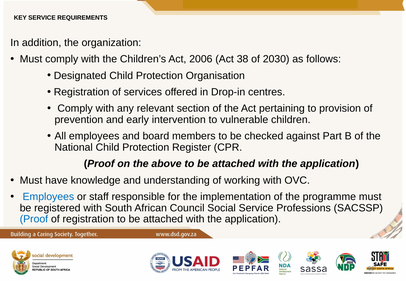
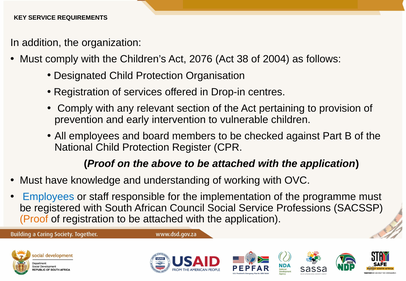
2006: 2006 -> 2076
2030: 2030 -> 2004
Proof at (34, 219) colour: blue -> orange
